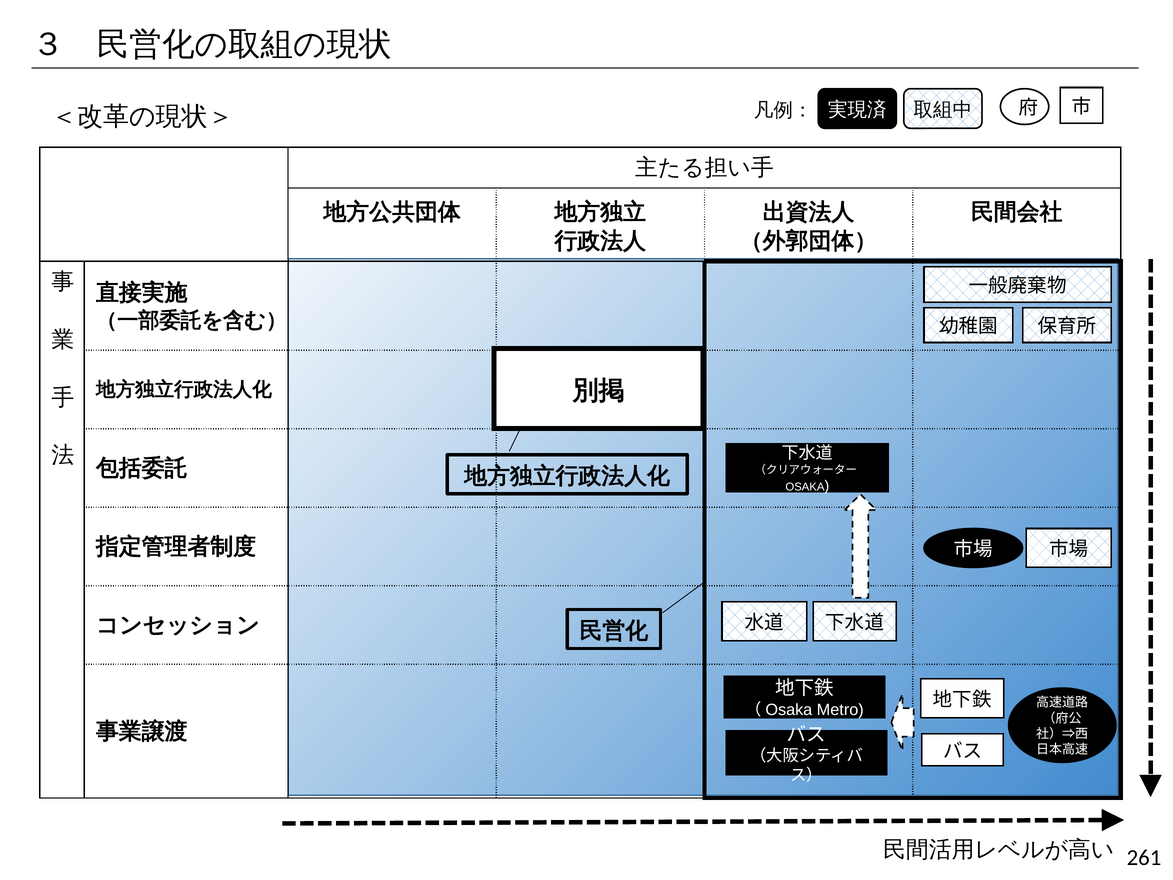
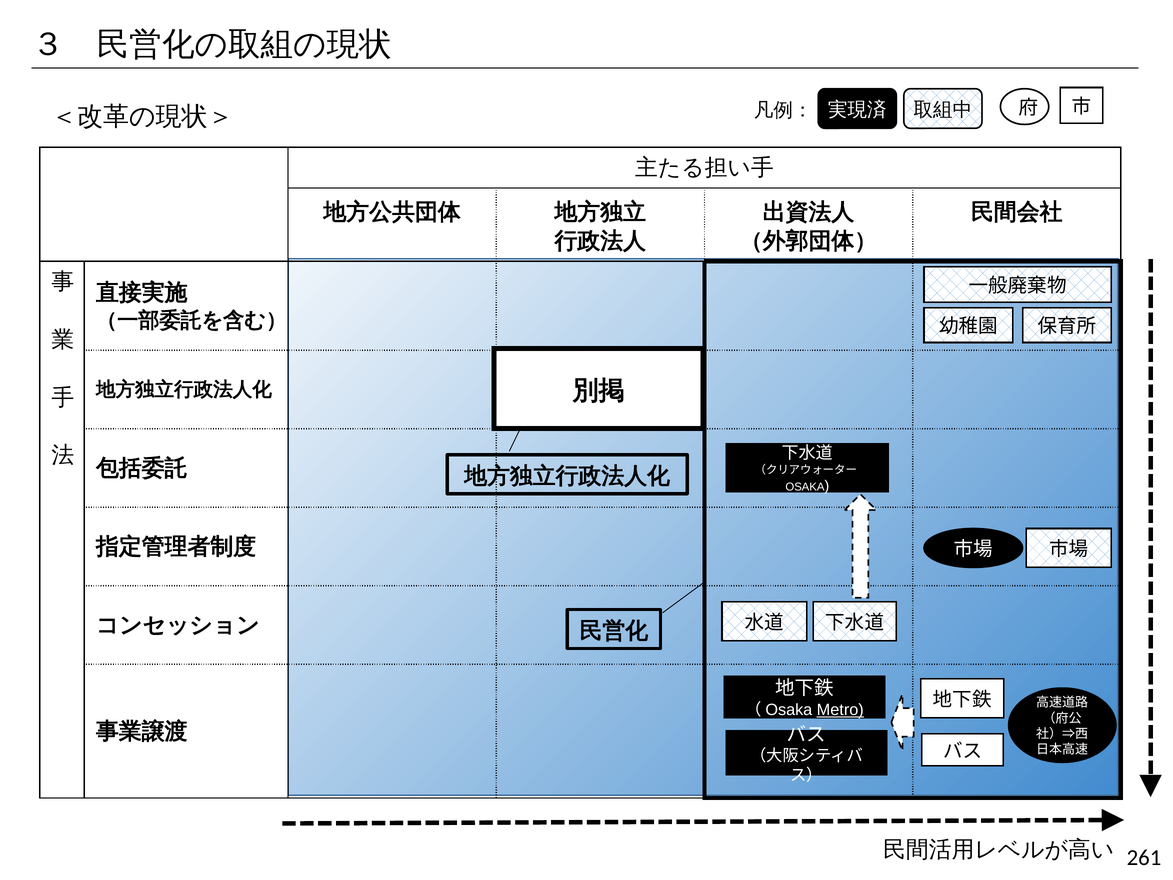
Metro underline: none -> present
